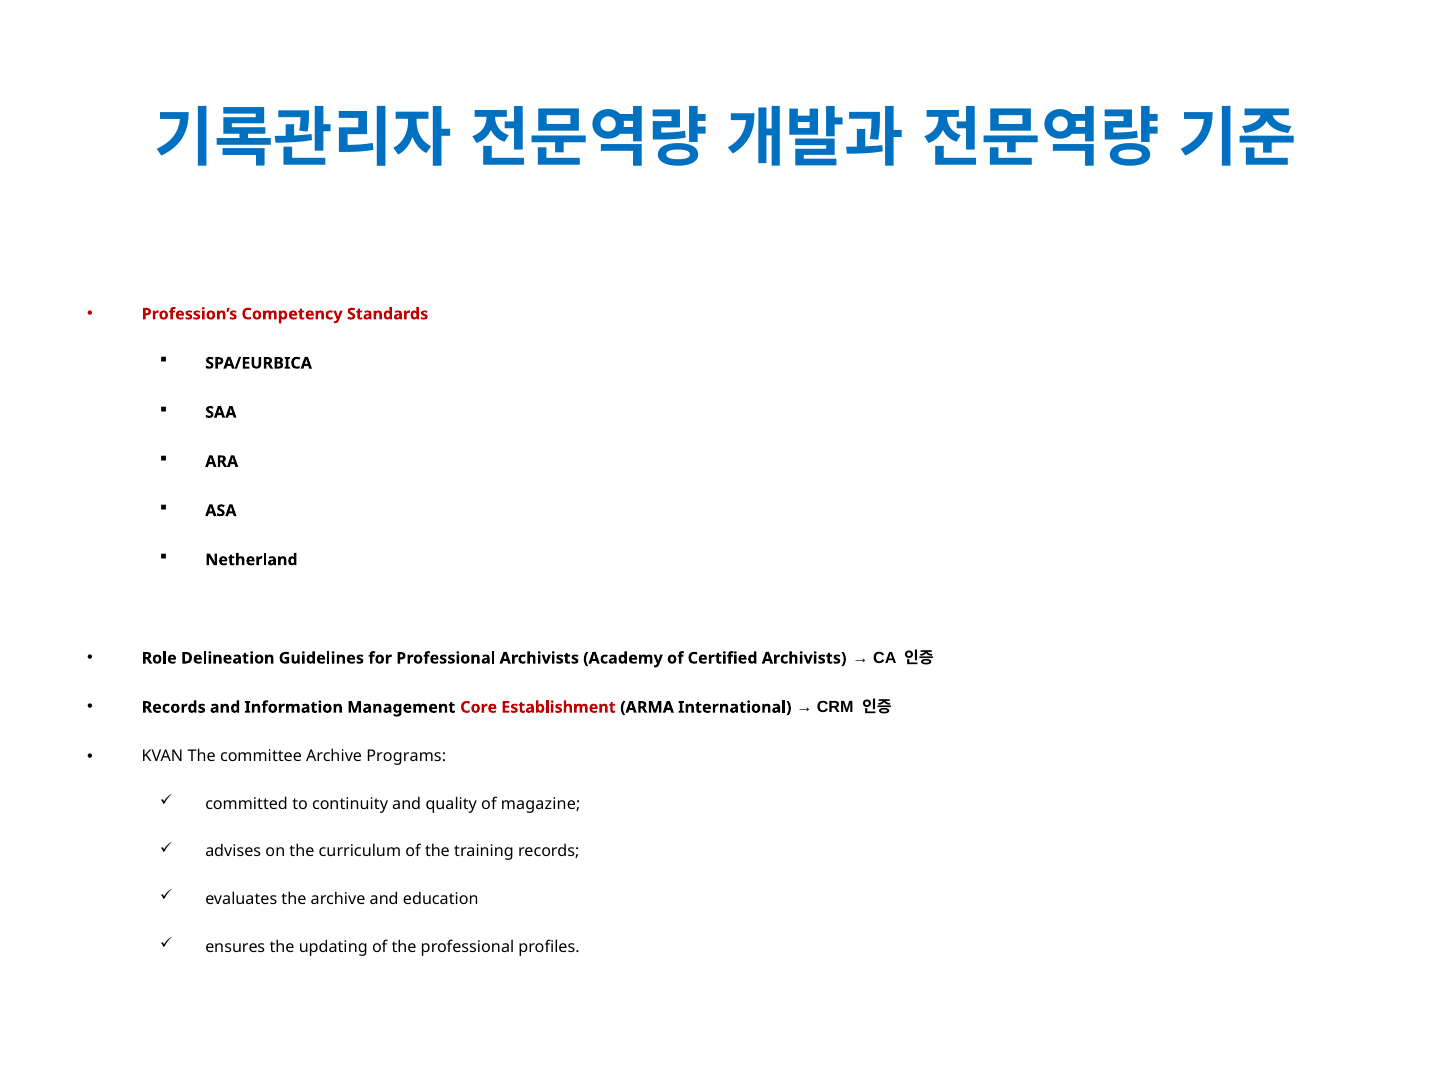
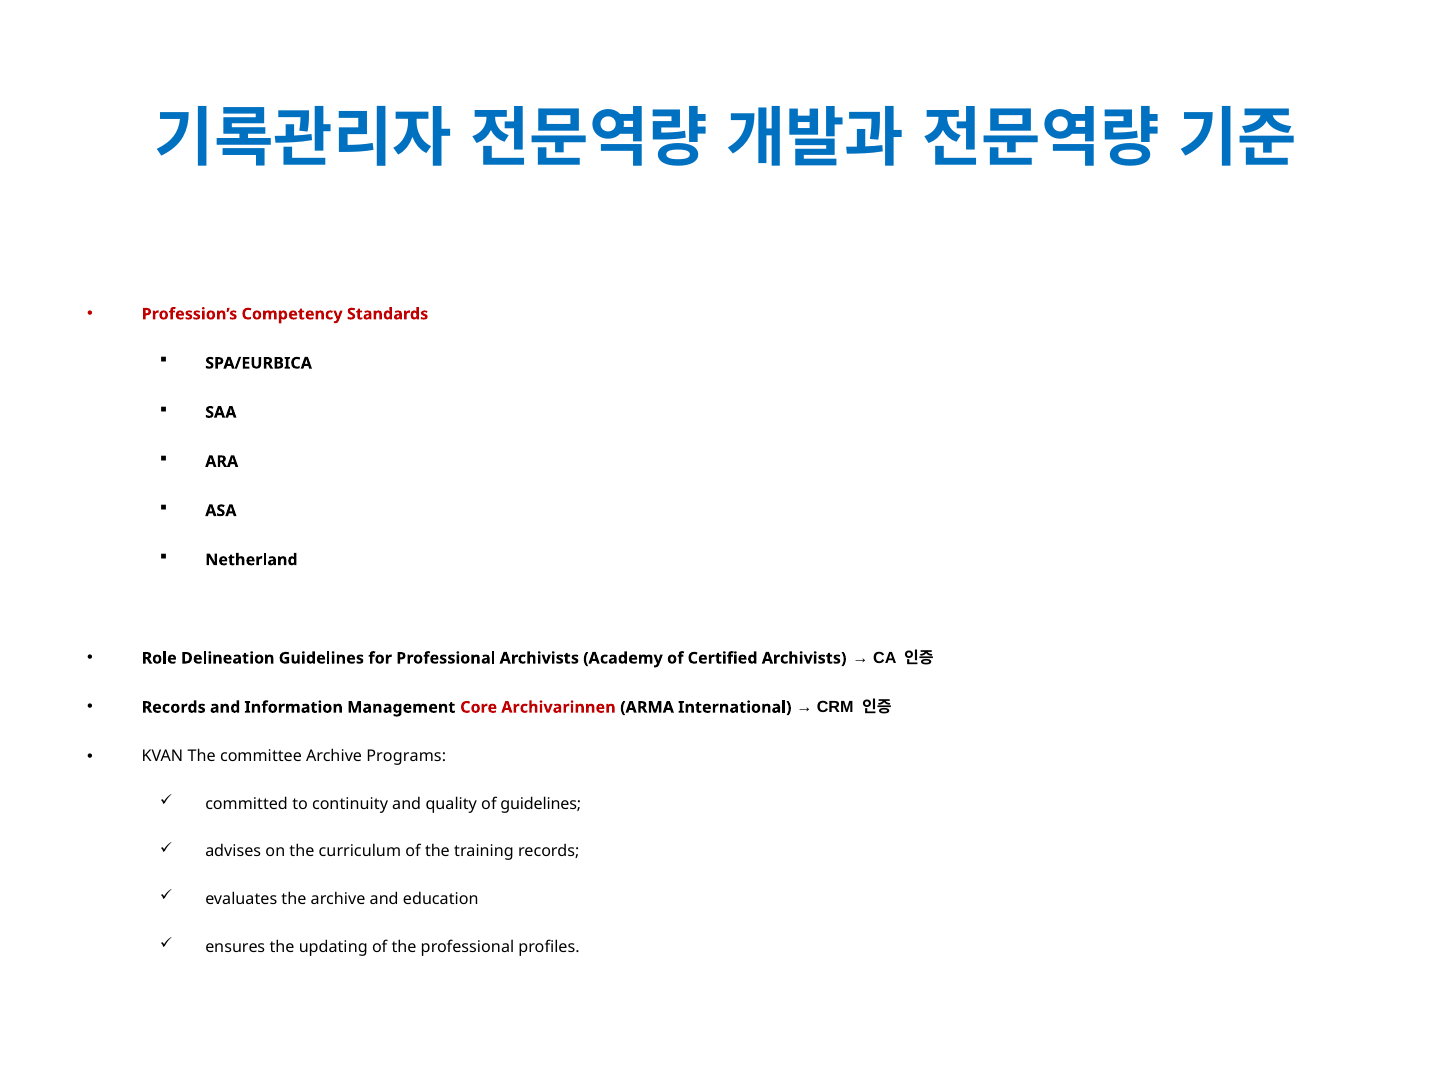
Establishment: Establishment -> Archivarinnen
of magazine: magazine -> guidelines
